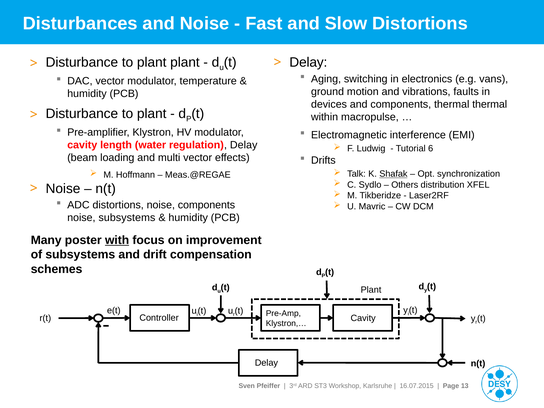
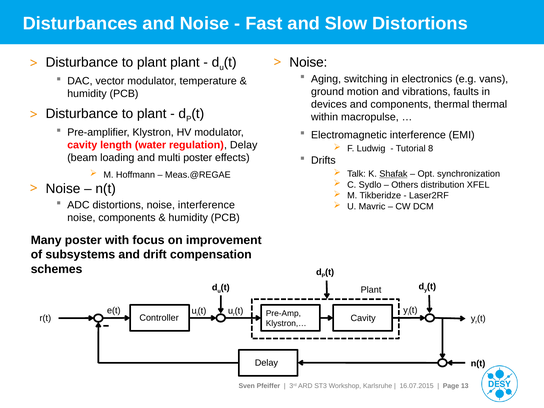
Delay at (308, 62): Delay -> Noise
6: 6 -> 8
multi vector: vector -> poster
noise components: components -> interference
noise subsystems: subsystems -> components
with underline: present -> none
